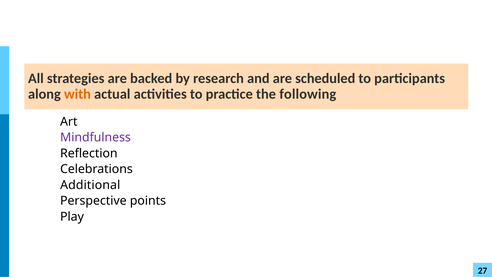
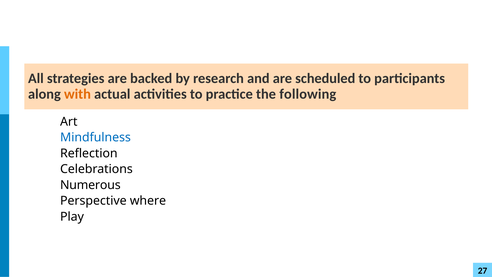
Mindfulness colour: purple -> blue
Additional: Additional -> Numerous
points: points -> where
